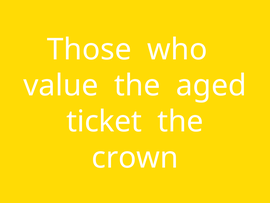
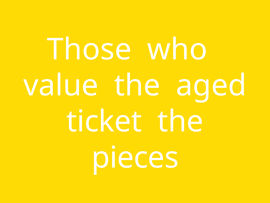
crown: crown -> pieces
